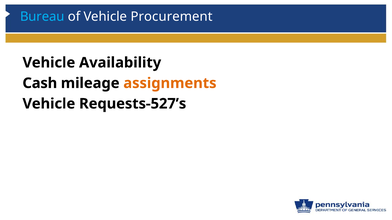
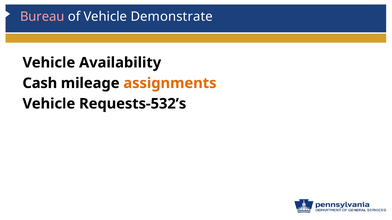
Bureau colour: light blue -> pink
Procurement: Procurement -> Demonstrate
Requests-527’s: Requests-527’s -> Requests-532’s
